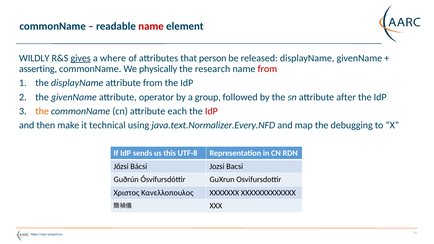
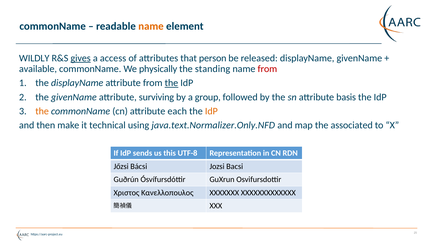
name at (151, 26) colour: red -> orange
where: where -> access
asserting: asserting -> available
research: research -> standing
the at (171, 83) underline: none -> present
operator: operator -> surviving
after: after -> basis
IdP at (211, 111) colour: red -> orange
java.text.Normalizer.Every.NFD: java.text.Normalizer.Every.NFD -> java.text.Normalizer.Only.NFD
debugging: debugging -> associated
